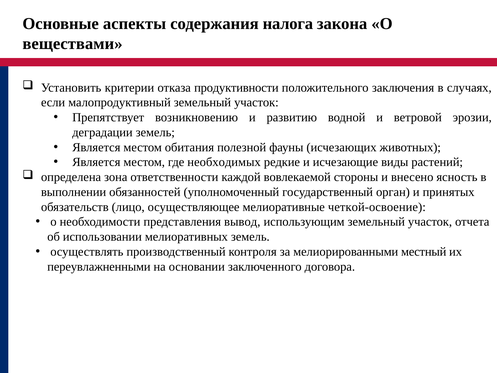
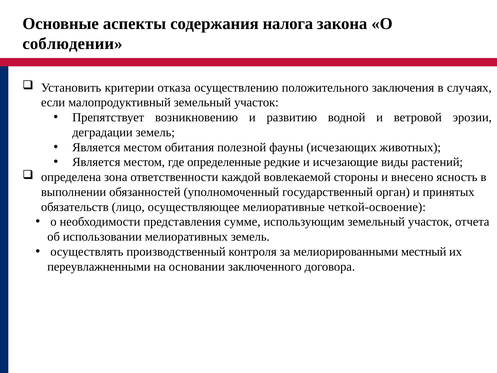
веществами: веществами -> соблюдении
продуктивности: продуктивности -> осуществлению
необходимых: необходимых -> определенные
вывод: вывод -> сумме
